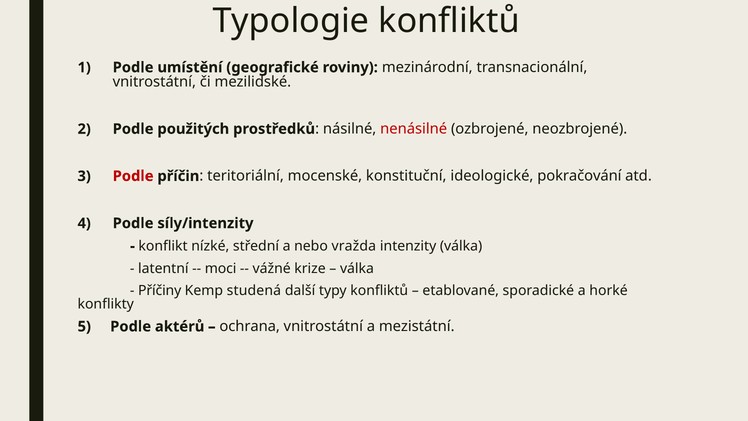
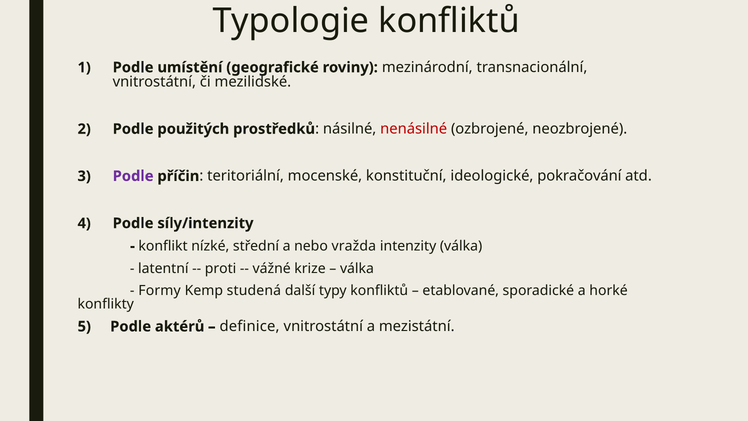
Podle at (133, 176) colour: red -> purple
moci: moci -> proti
Příčiny: Příčiny -> Formy
ochrana: ochrana -> definice
